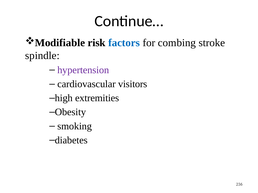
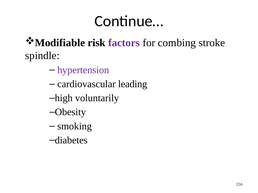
factors colour: blue -> purple
visitors: visitors -> leading
extremities: extremities -> voluntarily
